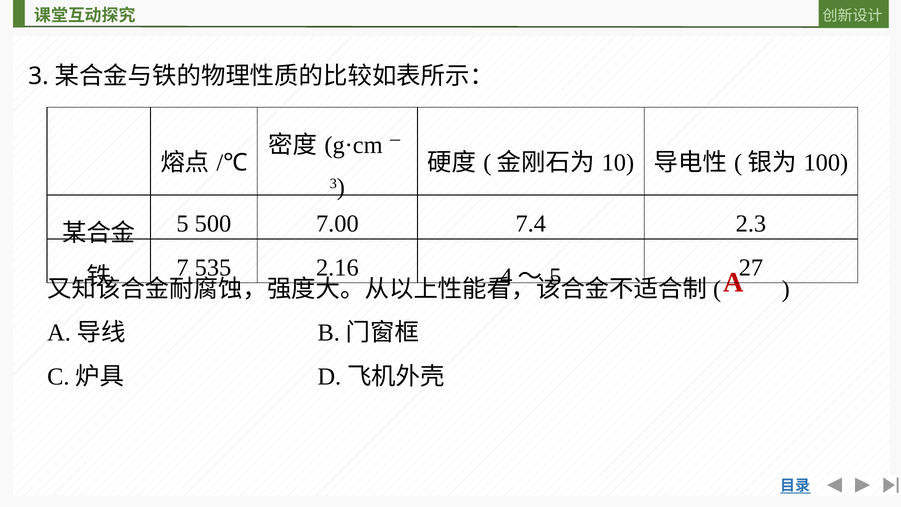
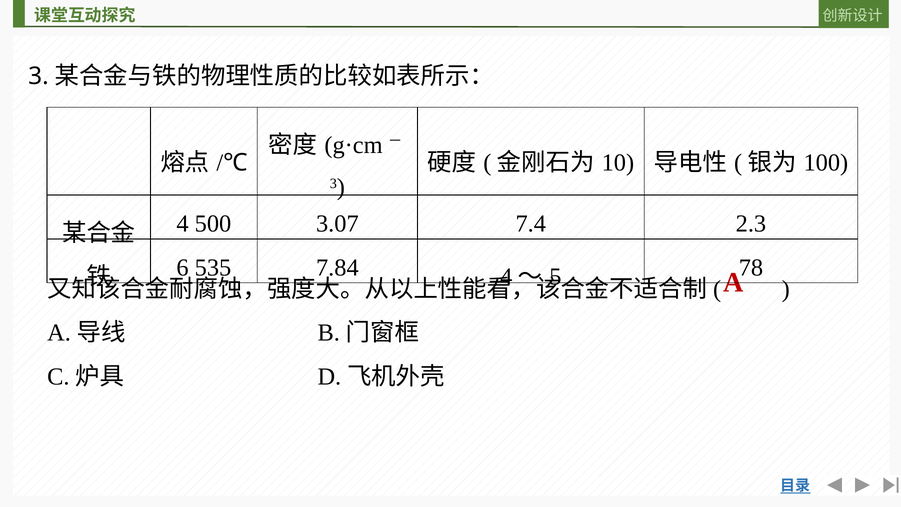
5 at (183, 224): 5 -> 4
7.00: 7.00 -> 3.07
7: 7 -> 6
2.16: 2.16 -> 7.84
27: 27 -> 78
